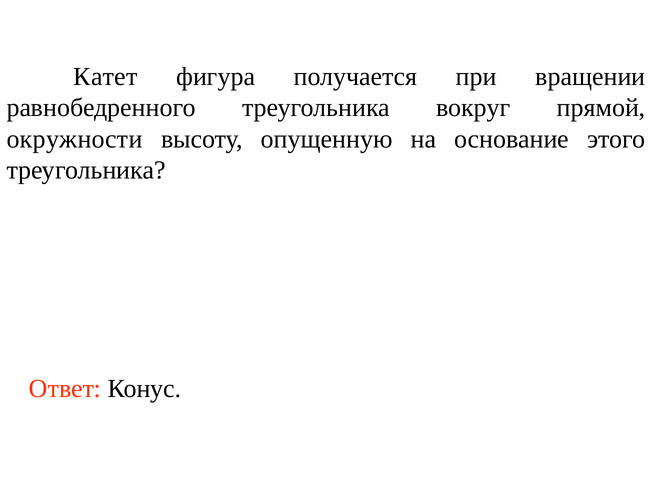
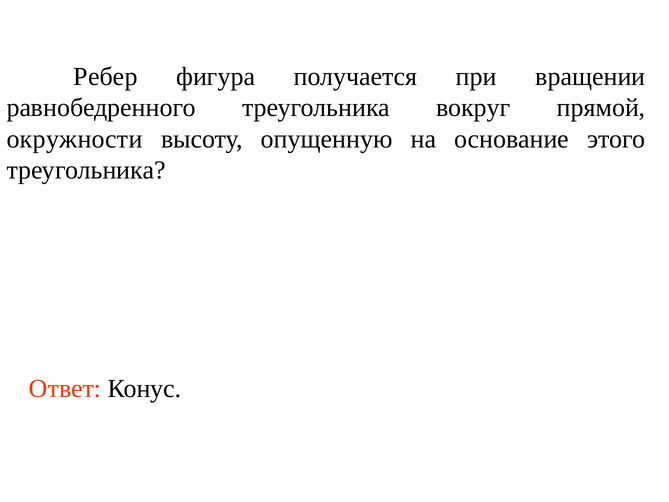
Катет: Катет -> Ребер
